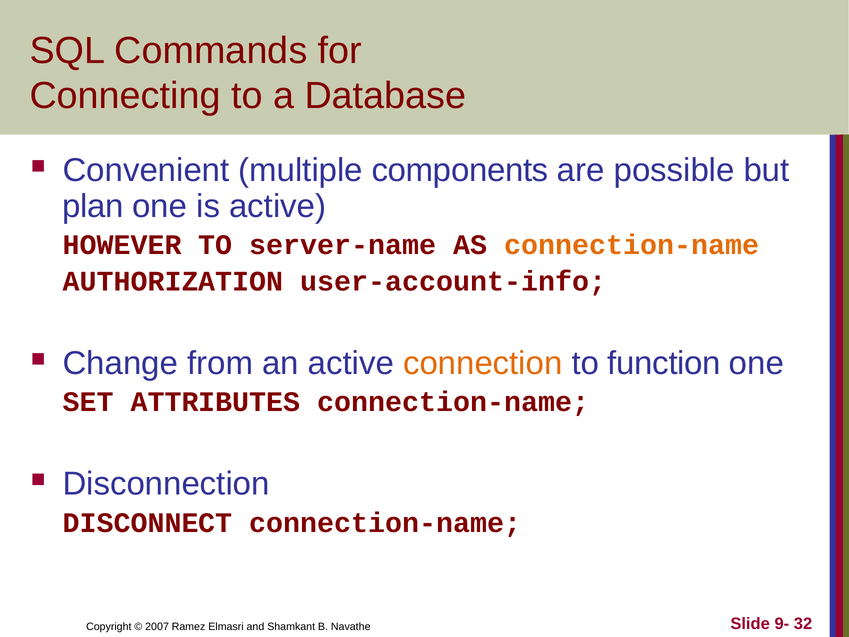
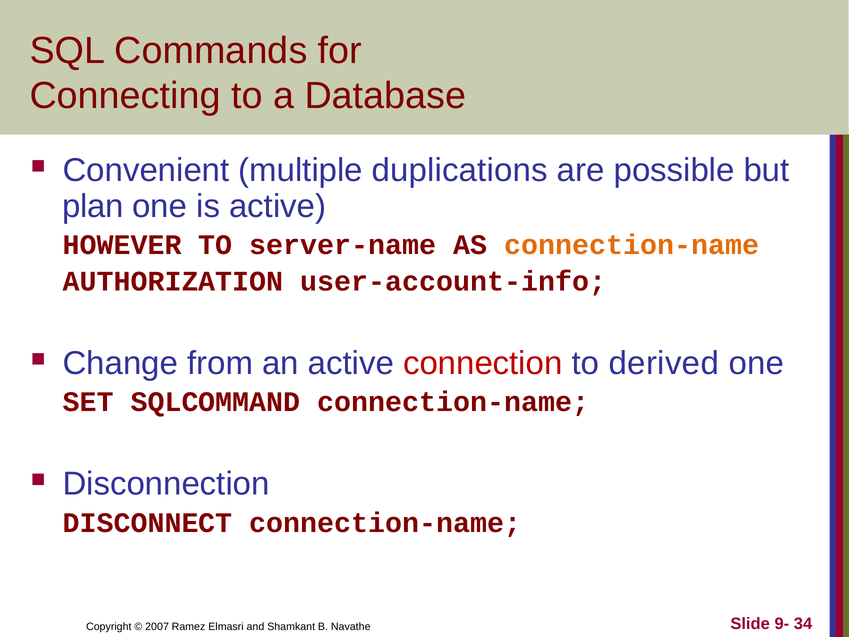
components: components -> duplications
connection colour: orange -> red
function: function -> derived
ATTRIBUTES: ATTRIBUTES -> SQLCOMMAND
32: 32 -> 34
